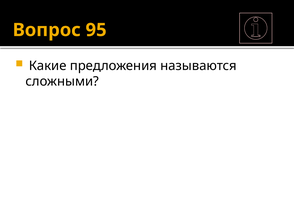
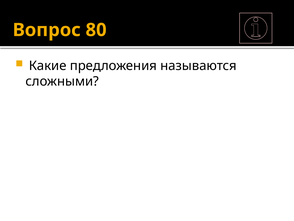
95: 95 -> 80
